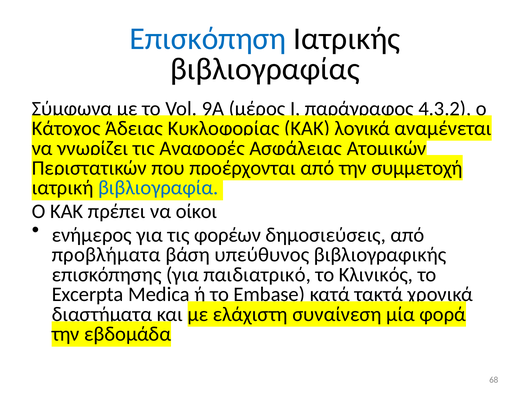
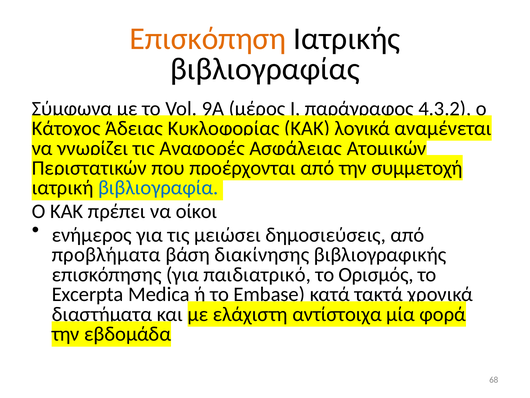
Επισκόπηση colour: blue -> orange
φορέων: φορέων -> μειώσει
υπεύθυνος: υπεύθυνος -> διακίνησης
Κλινικός: Κλινικός -> Ορισμός
συναίνεση: συναίνεση -> αντίστοιχα
